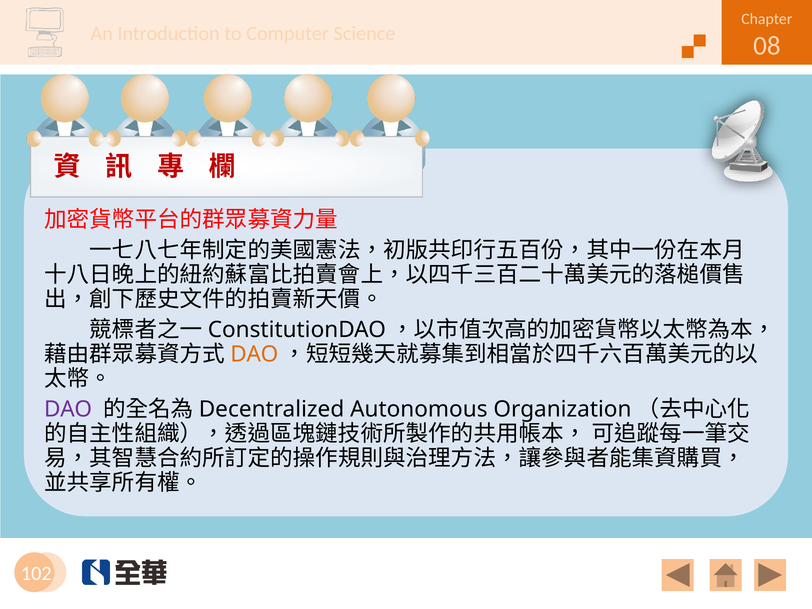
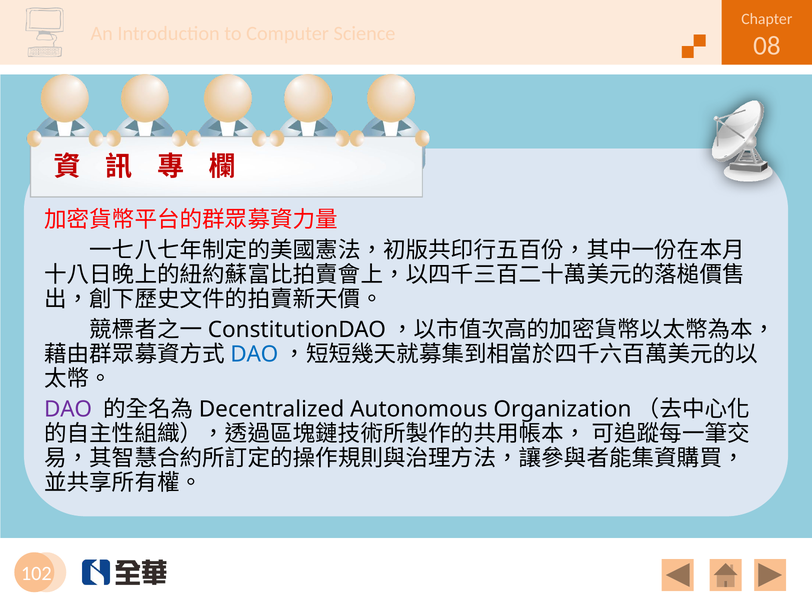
DAO at (254, 354) colour: orange -> blue
